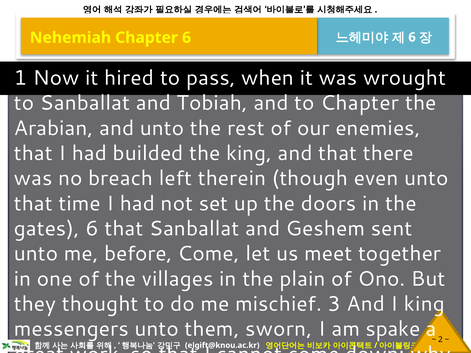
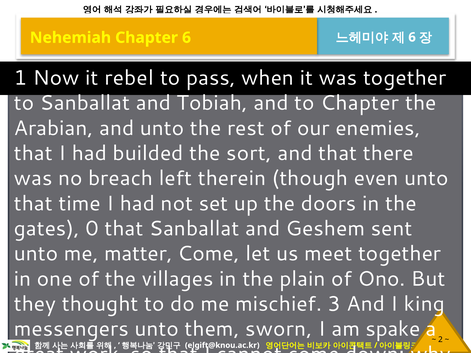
hired: hired -> rebel
was wrought: wrought -> together
the king: king -> sort
gates 6: 6 -> 0
before: before -> matter
